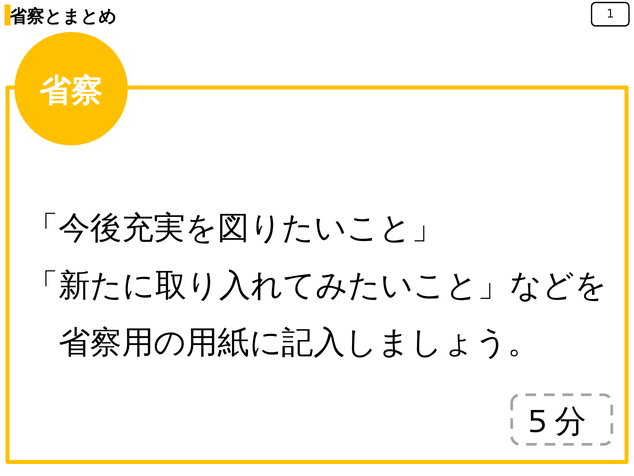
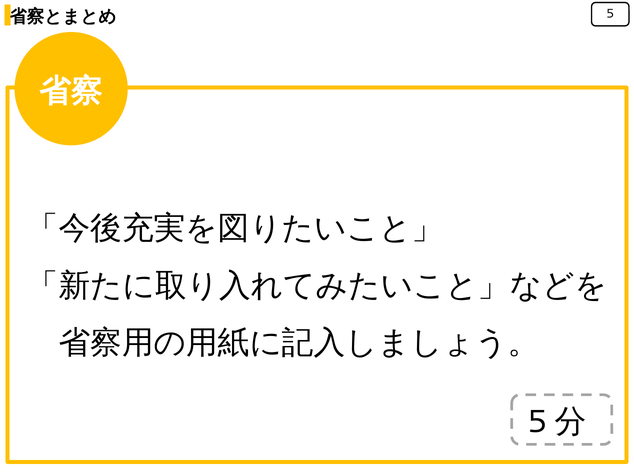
1: 1 -> 5
